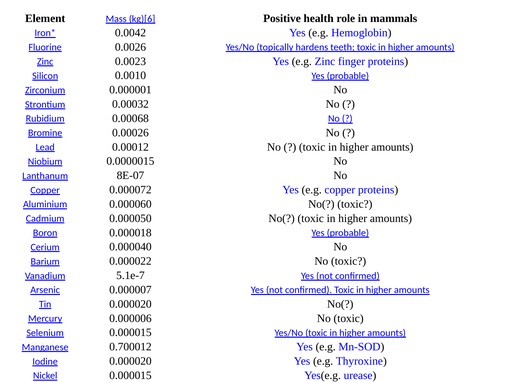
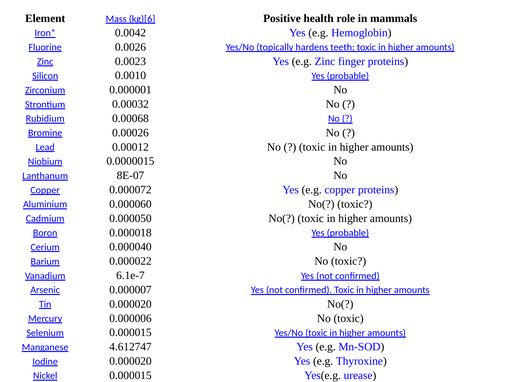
5.1e-7: 5.1e-7 -> 6.1e-7
0.700012: 0.700012 -> 4.612747
